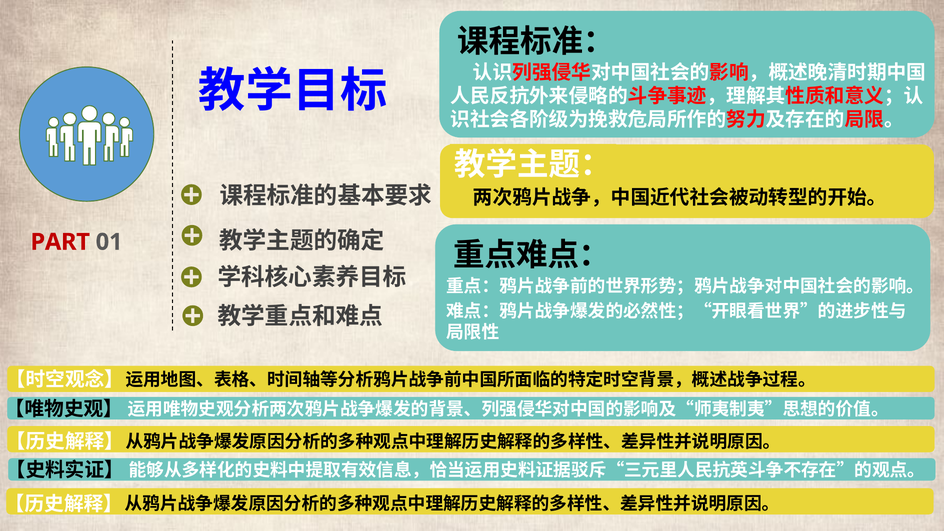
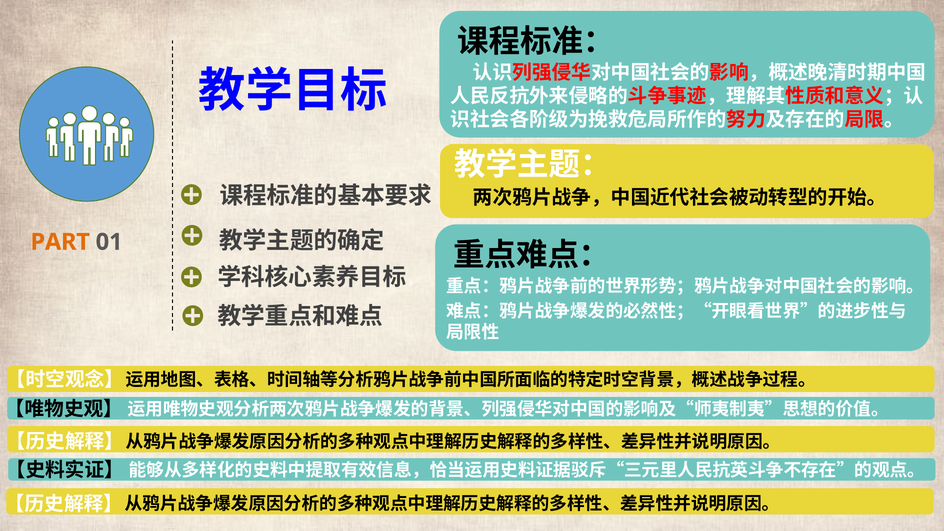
PART colour: red -> orange
